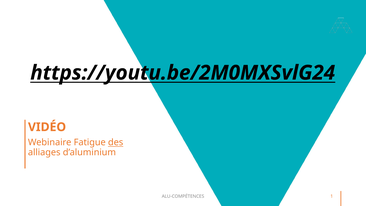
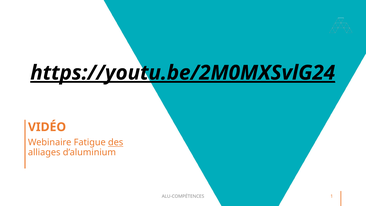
https://youtu.be/2M0MXSvlG24 underline: none -> present
